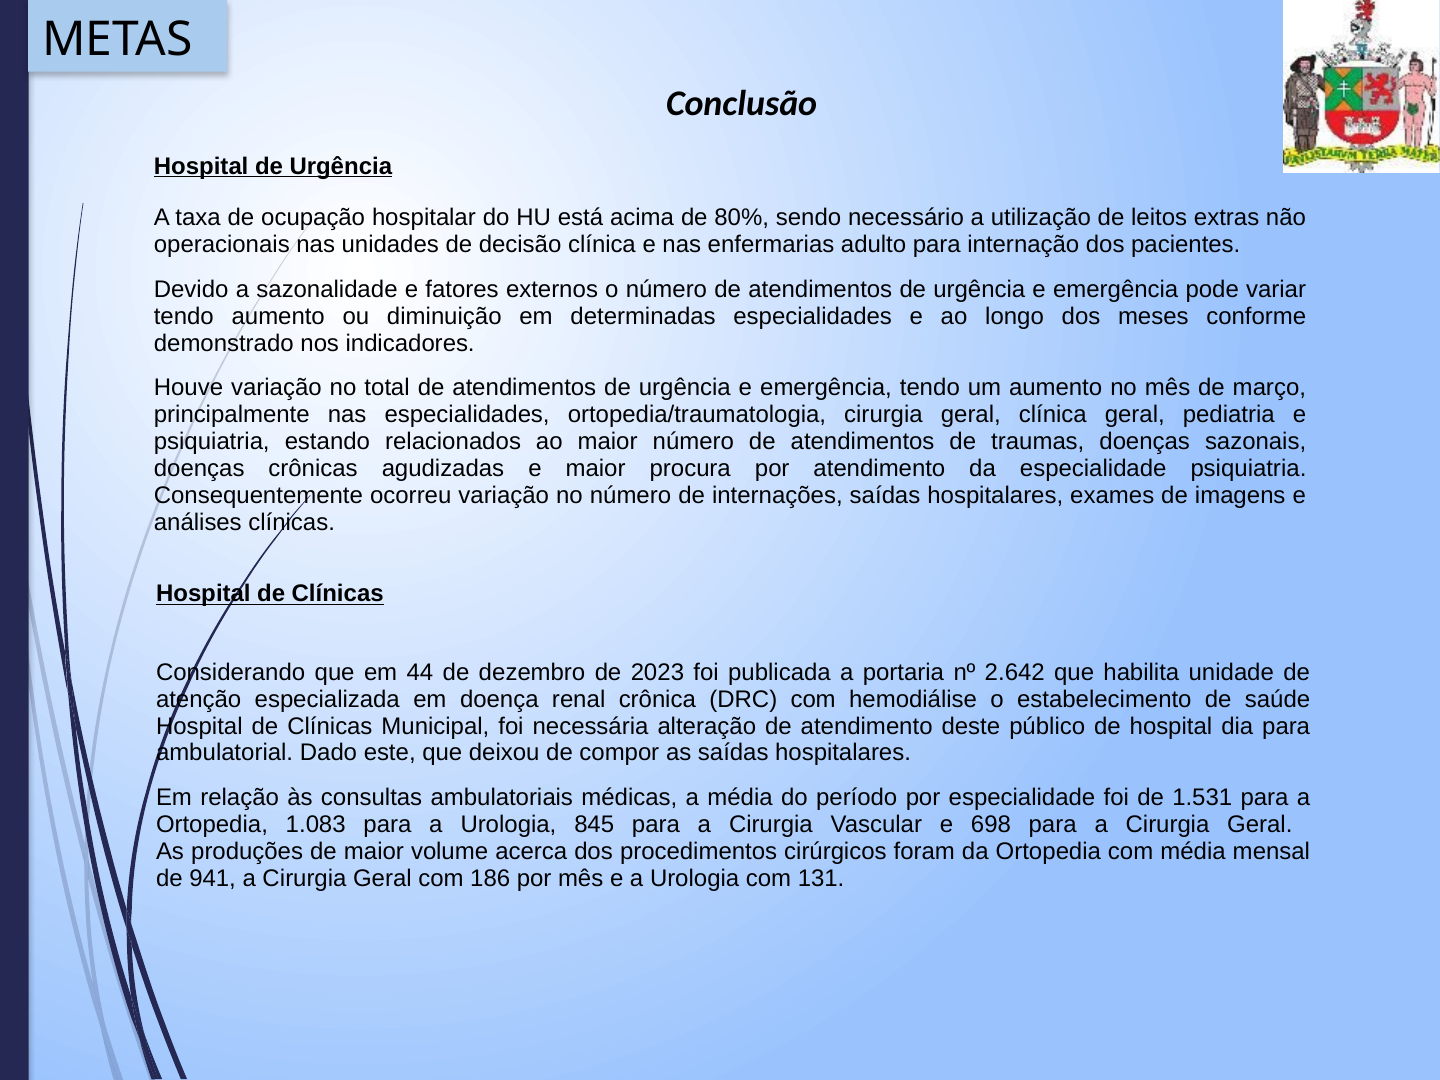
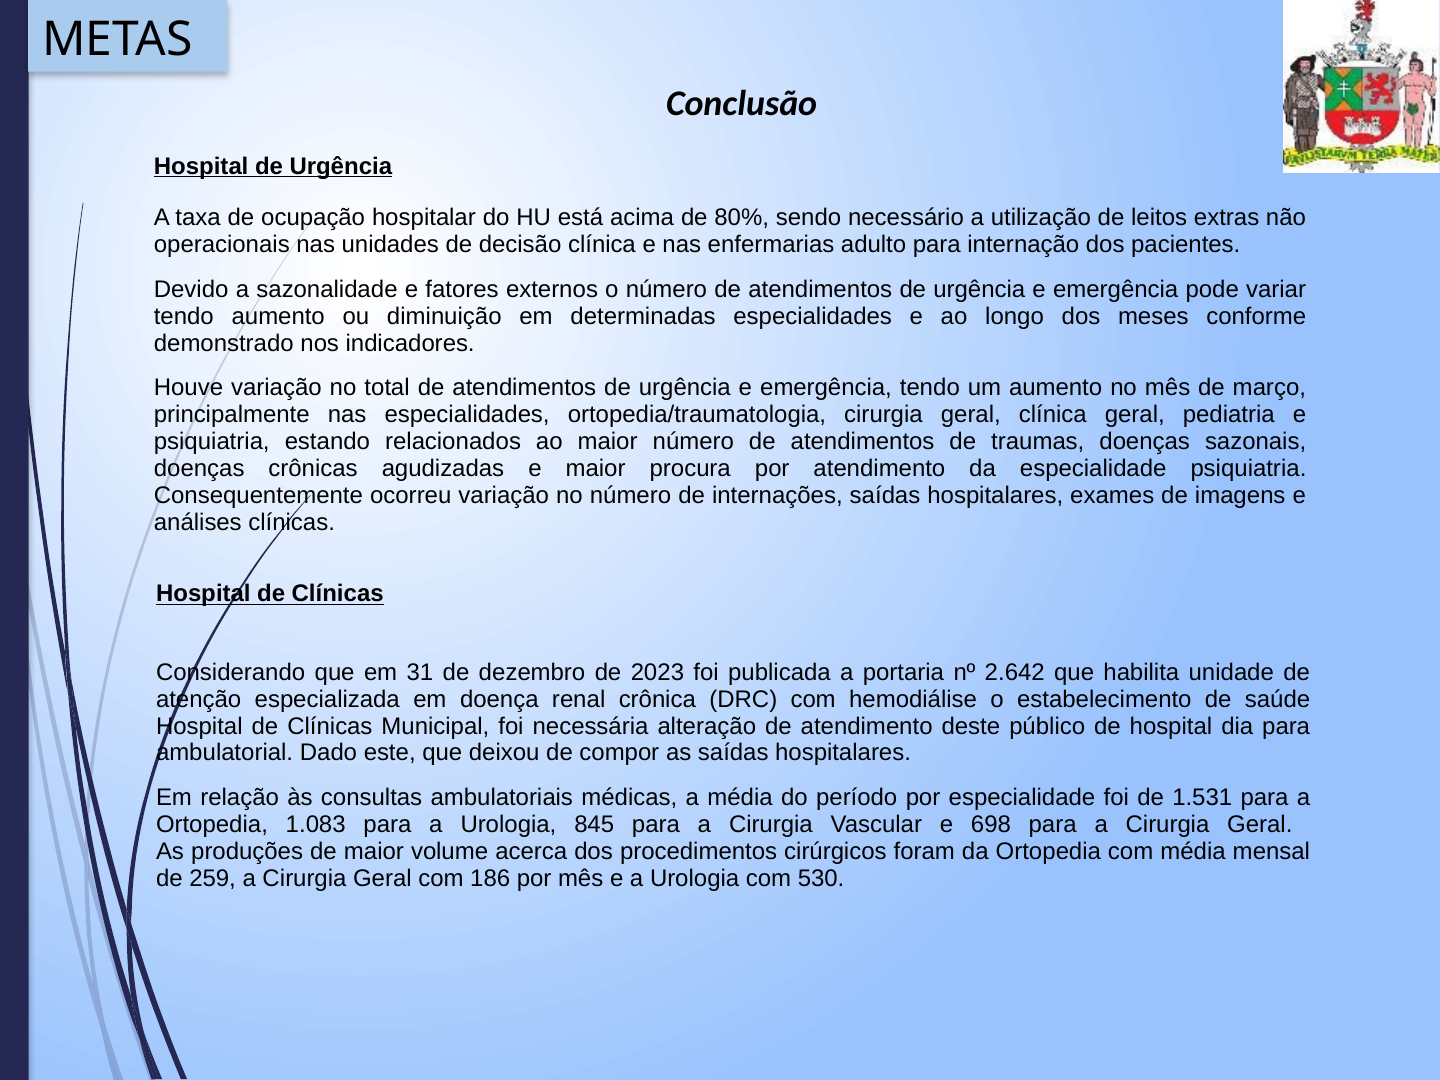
44: 44 -> 31
941: 941 -> 259
131: 131 -> 530
